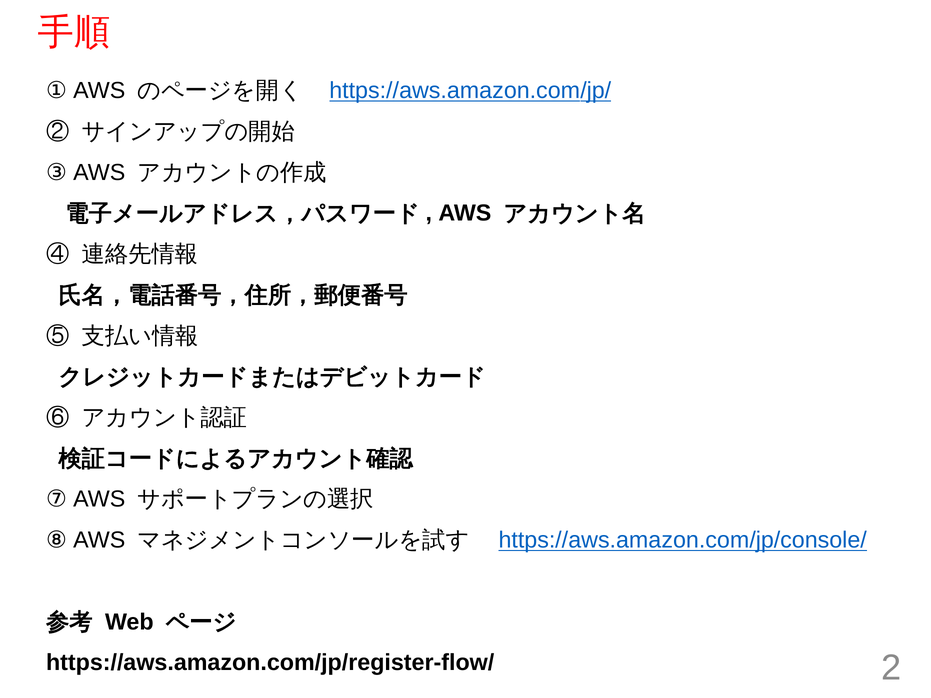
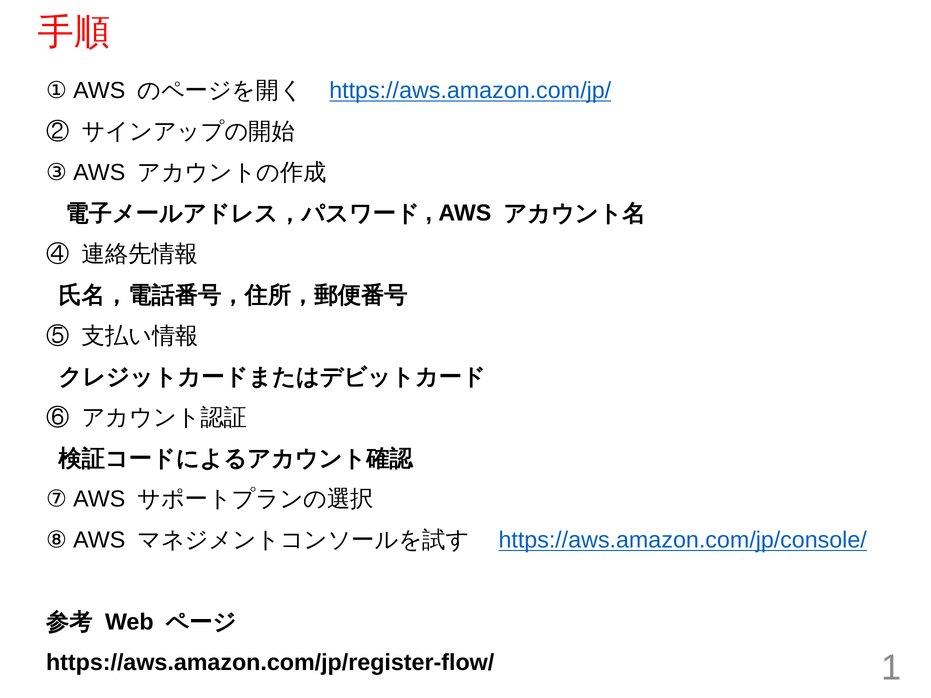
2: 2 -> 1
